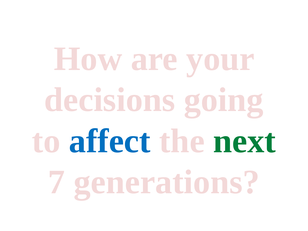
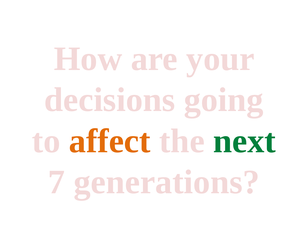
affect colour: blue -> orange
